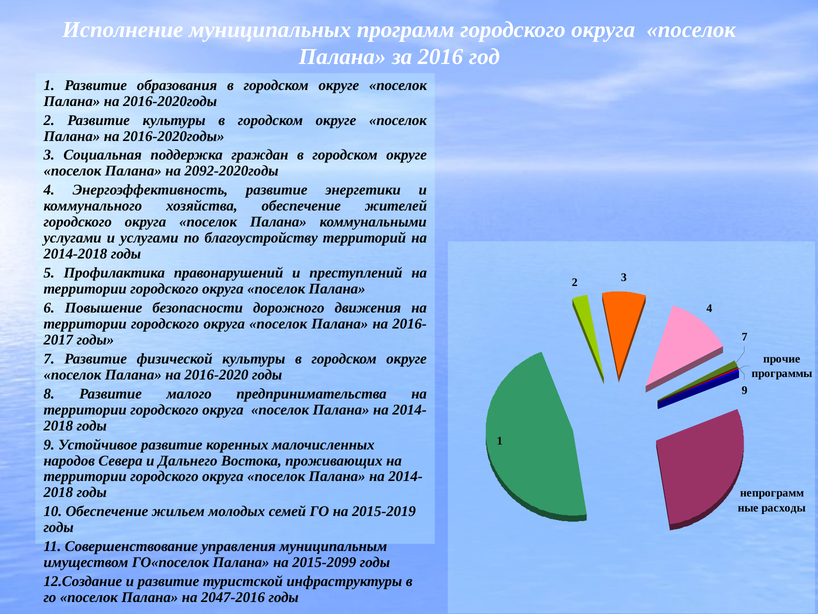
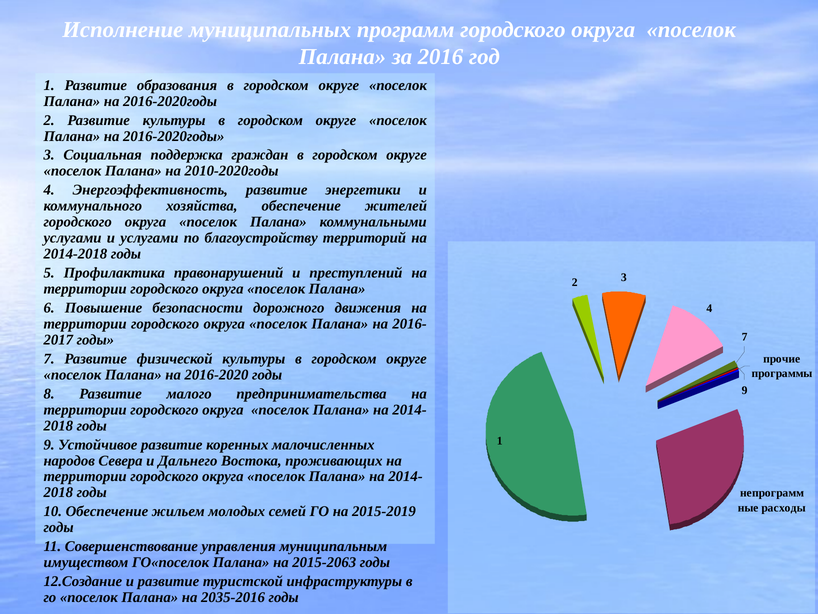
2092-2020годы: 2092-2020годы -> 2010-2020годы
2015-2099: 2015-2099 -> 2015-2063
2047-2016: 2047-2016 -> 2035-2016
